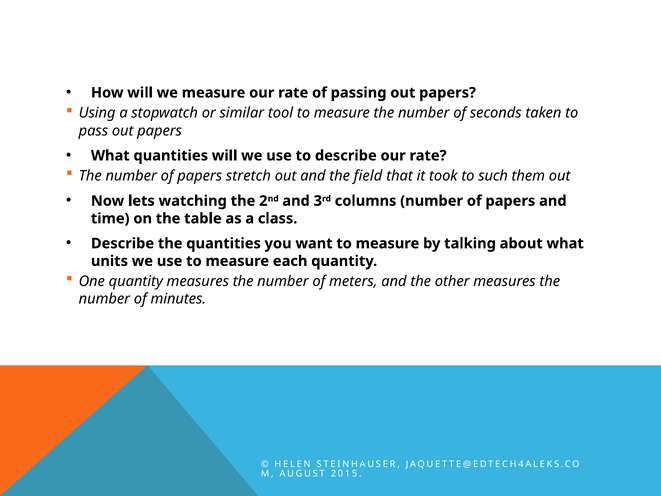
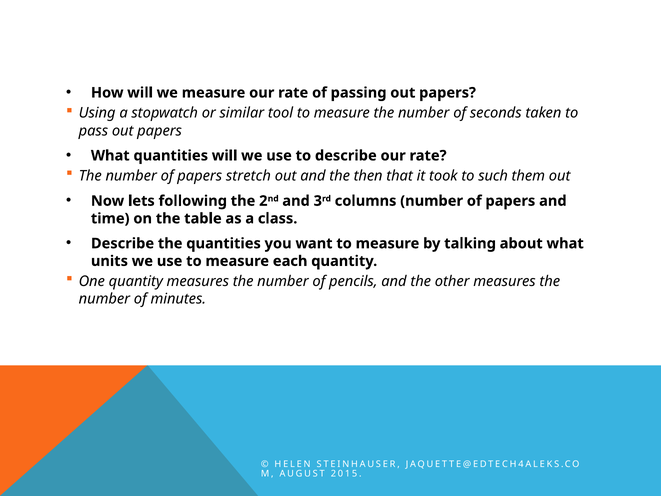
field: field -> then
watching: watching -> following
meters: meters -> pencils
